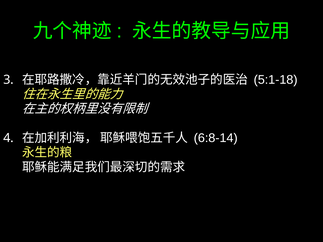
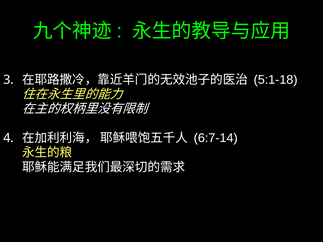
6:8-14: 6:8-14 -> 6:7-14
